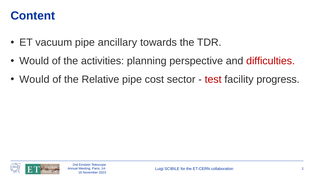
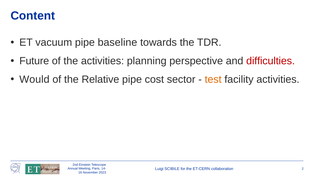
ancillary: ancillary -> baseline
Would at (34, 61): Would -> Future
test colour: red -> orange
facility progress: progress -> activities
